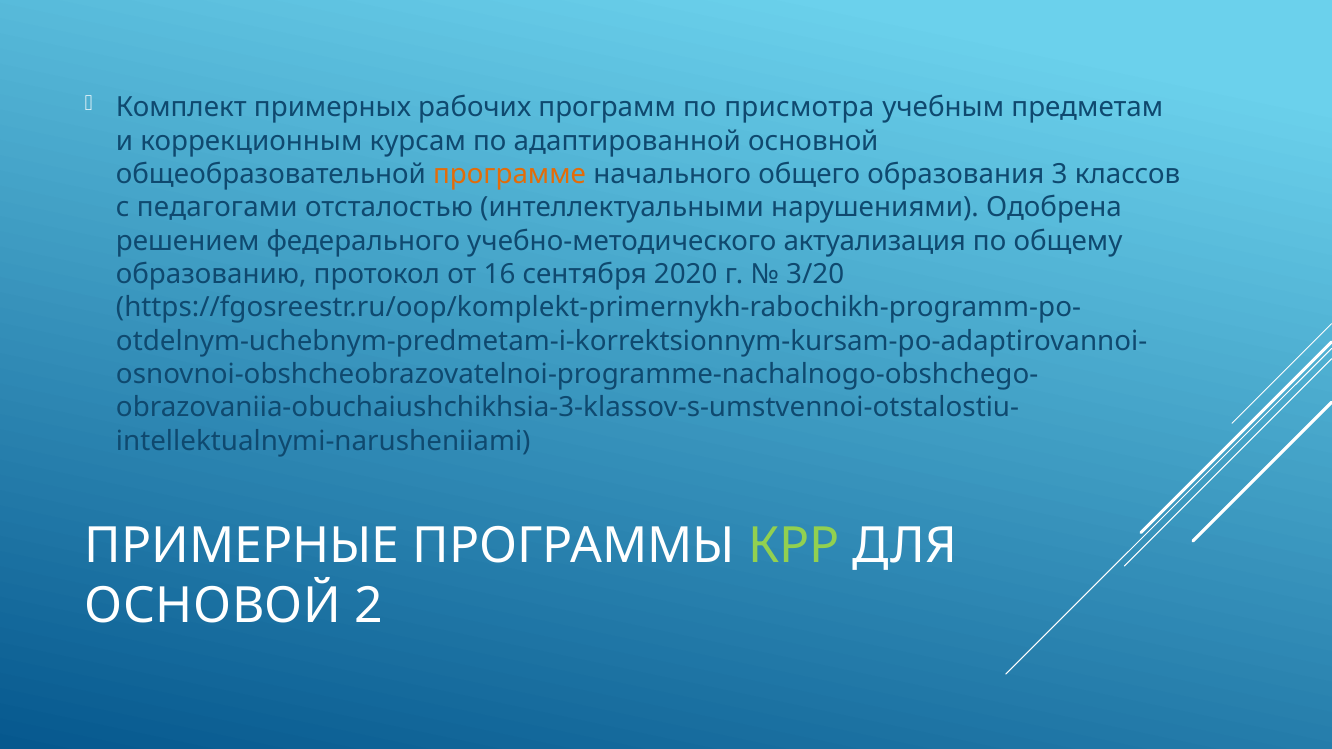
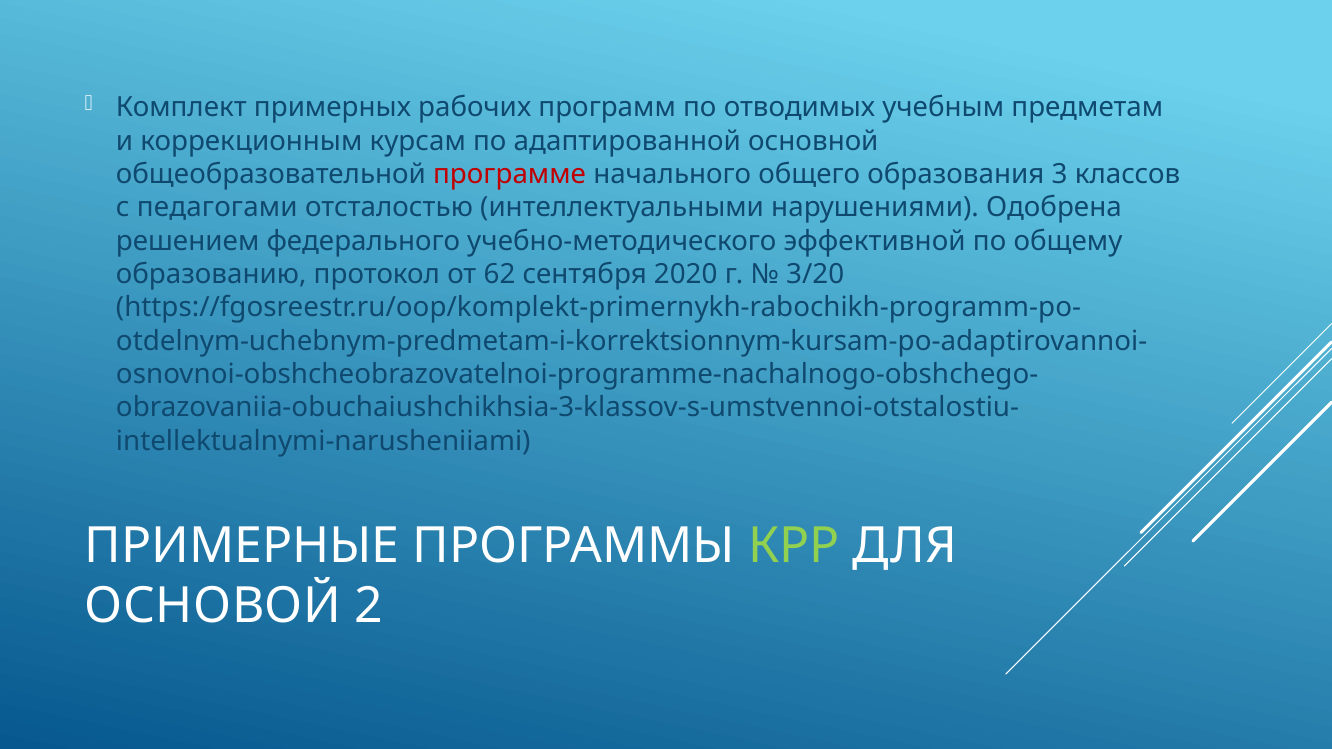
присмотра: присмотра -> отводимых
программе colour: orange -> red
актуализация: актуализация -> эффективной
16: 16 -> 62
